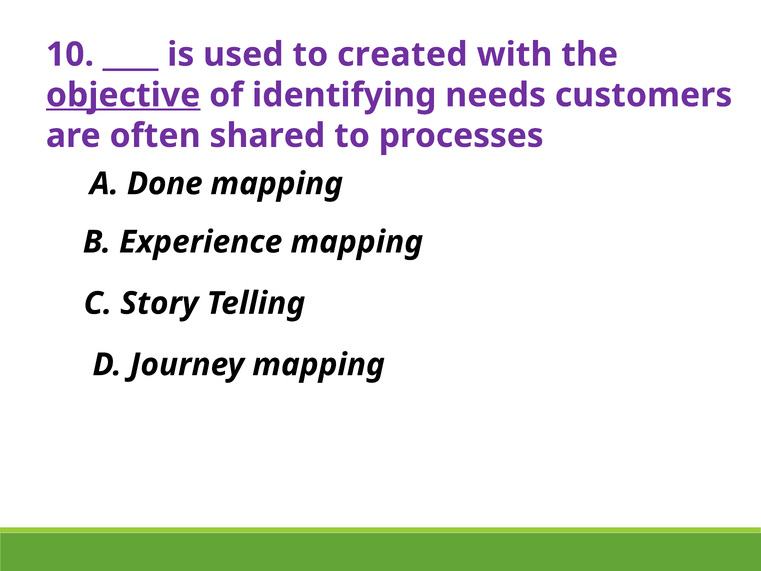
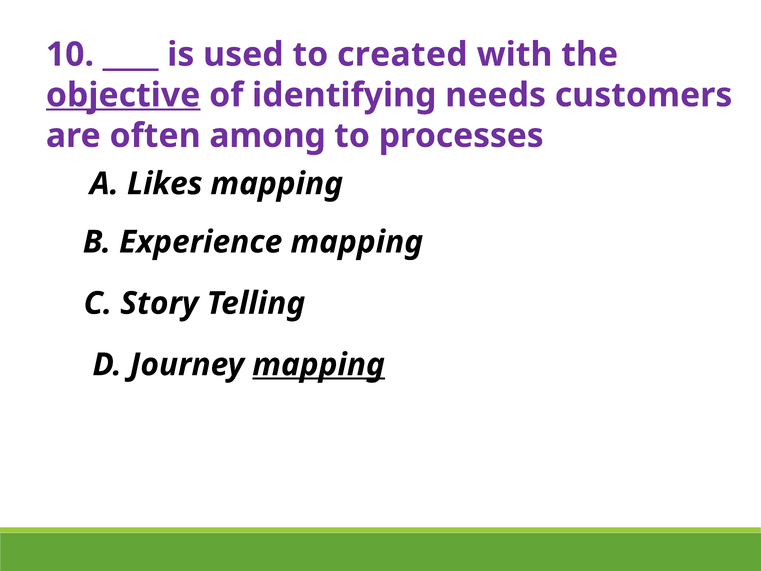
shared: shared -> among
Done: Done -> Likes
mapping at (319, 365) underline: none -> present
